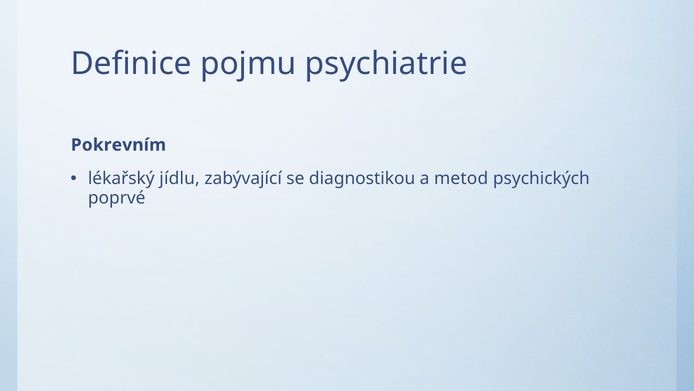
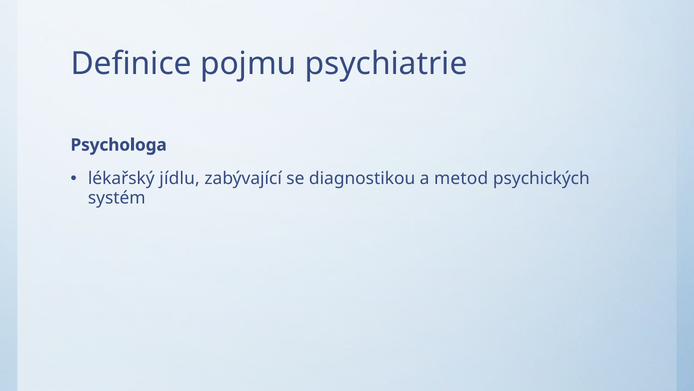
Pokrevním: Pokrevním -> Psychologa
poprvé: poprvé -> systém
